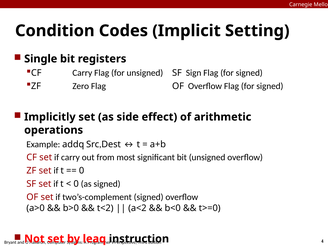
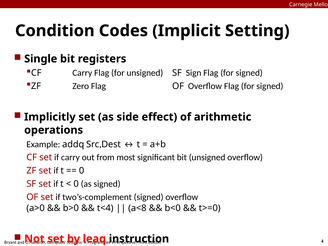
t<2: t<2 -> t<4
a<2: a<2 -> a<8
